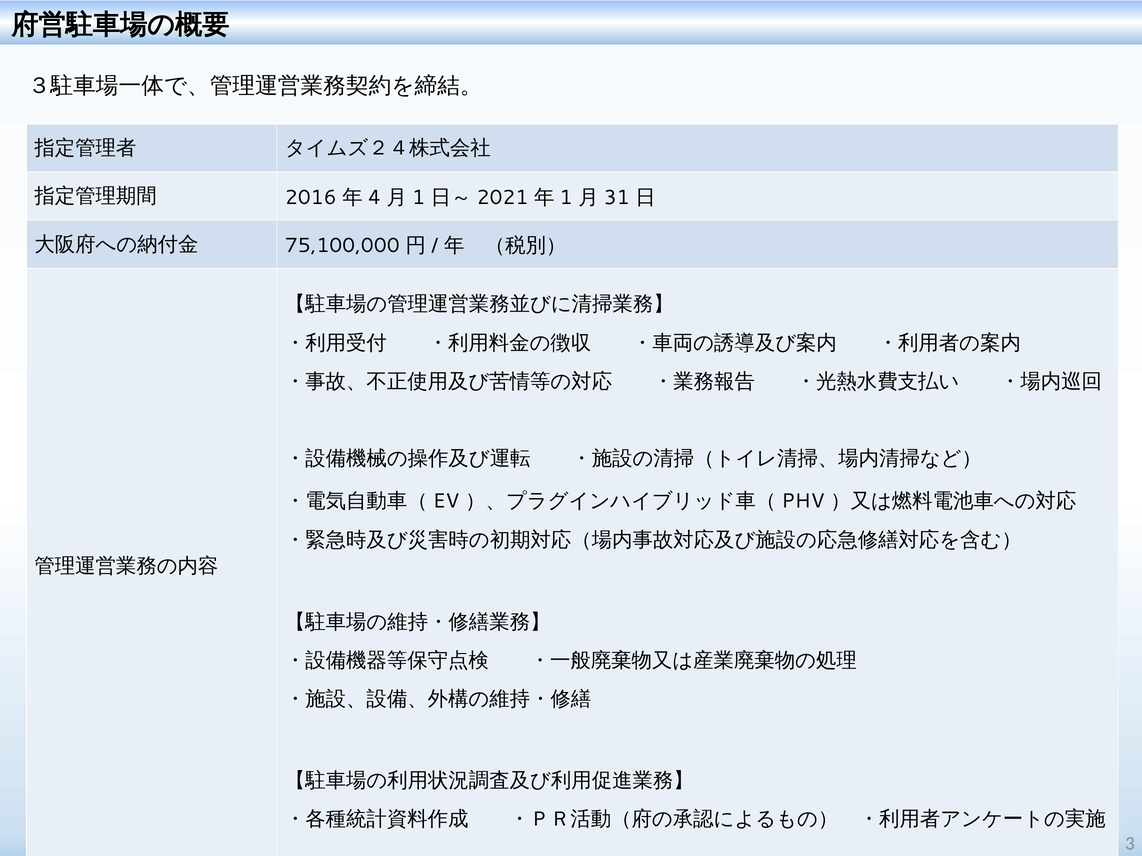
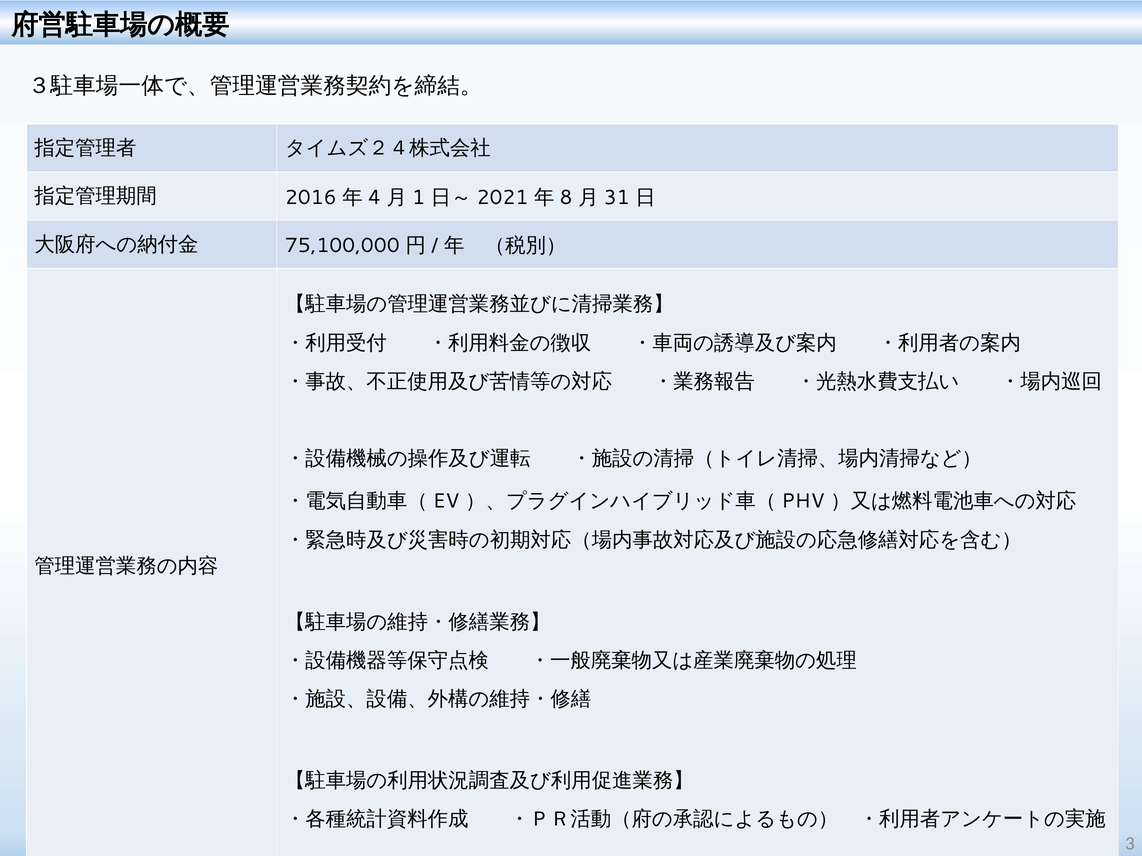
1 at (566, 197): 1 -> 8
